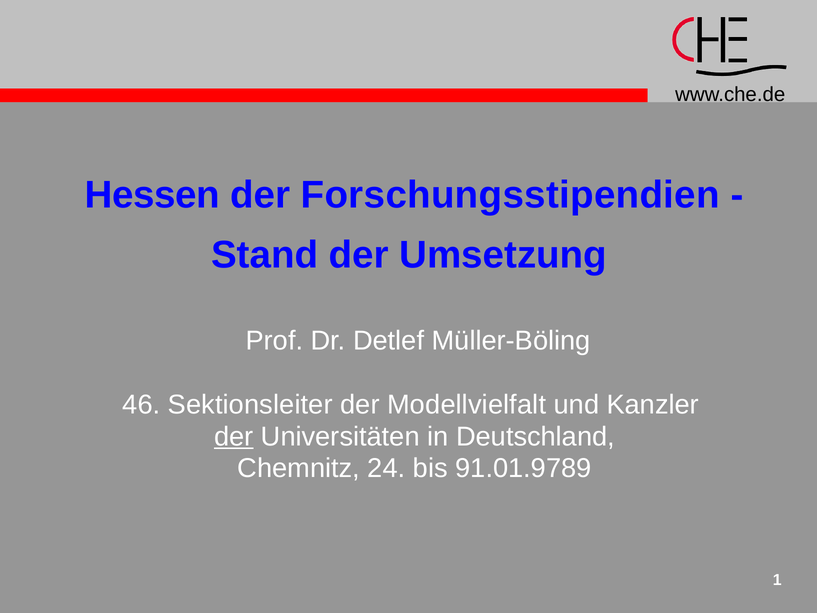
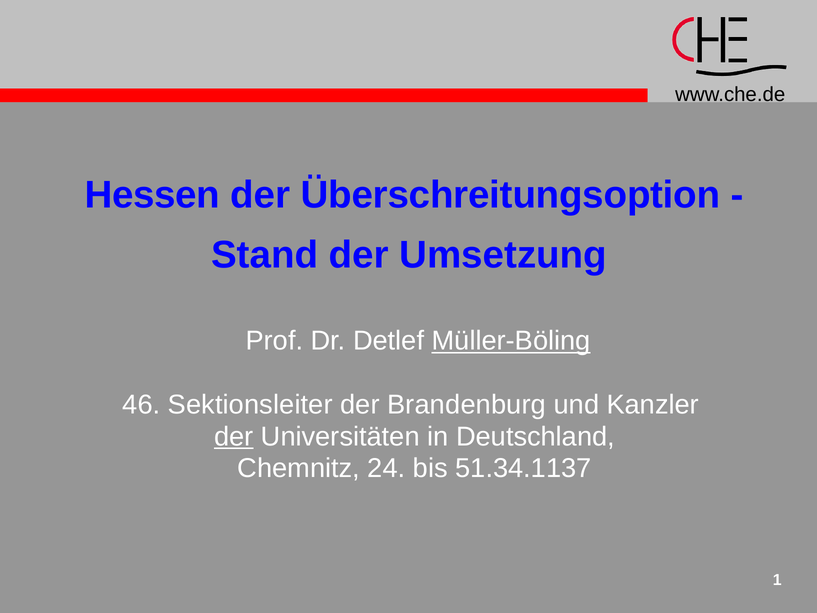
Forschungsstipendien: Forschungsstipendien -> Überschreitungsoption
Müller-Böling underline: none -> present
Modellvielfalt: Modellvielfalt -> Brandenburg
91.01.9789: 91.01.9789 -> 51.34.1137
